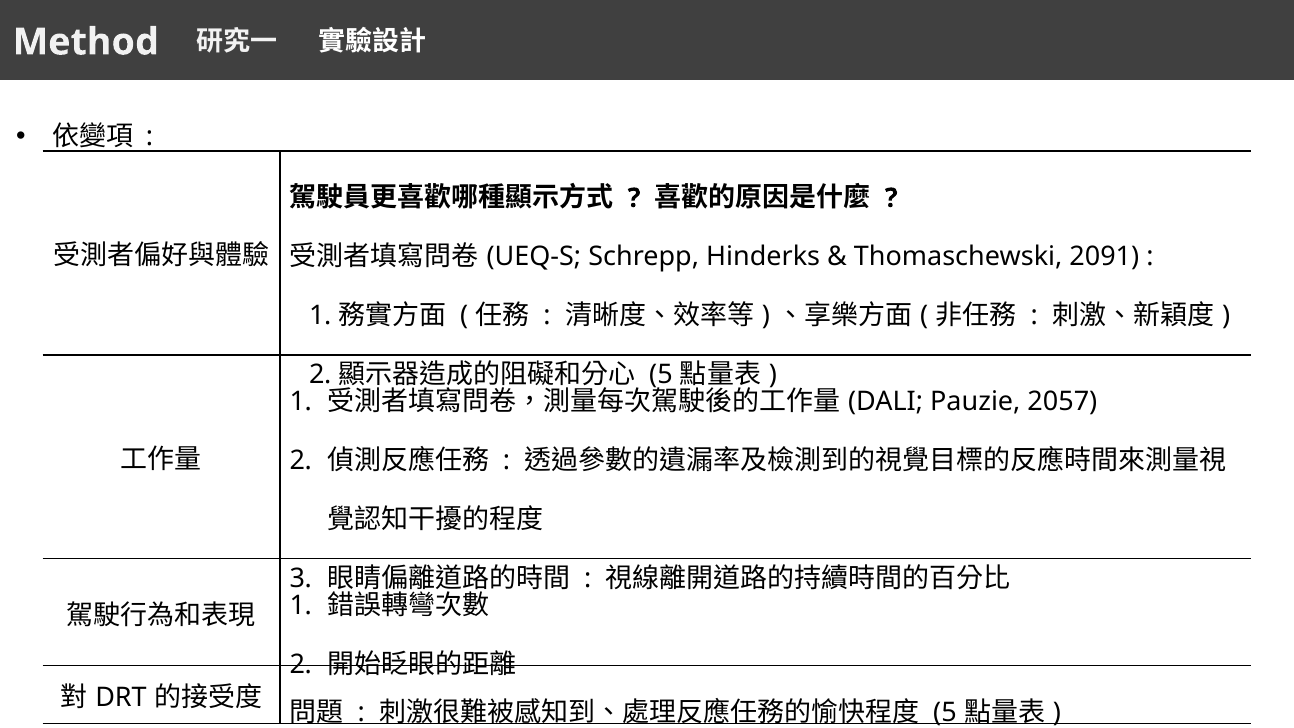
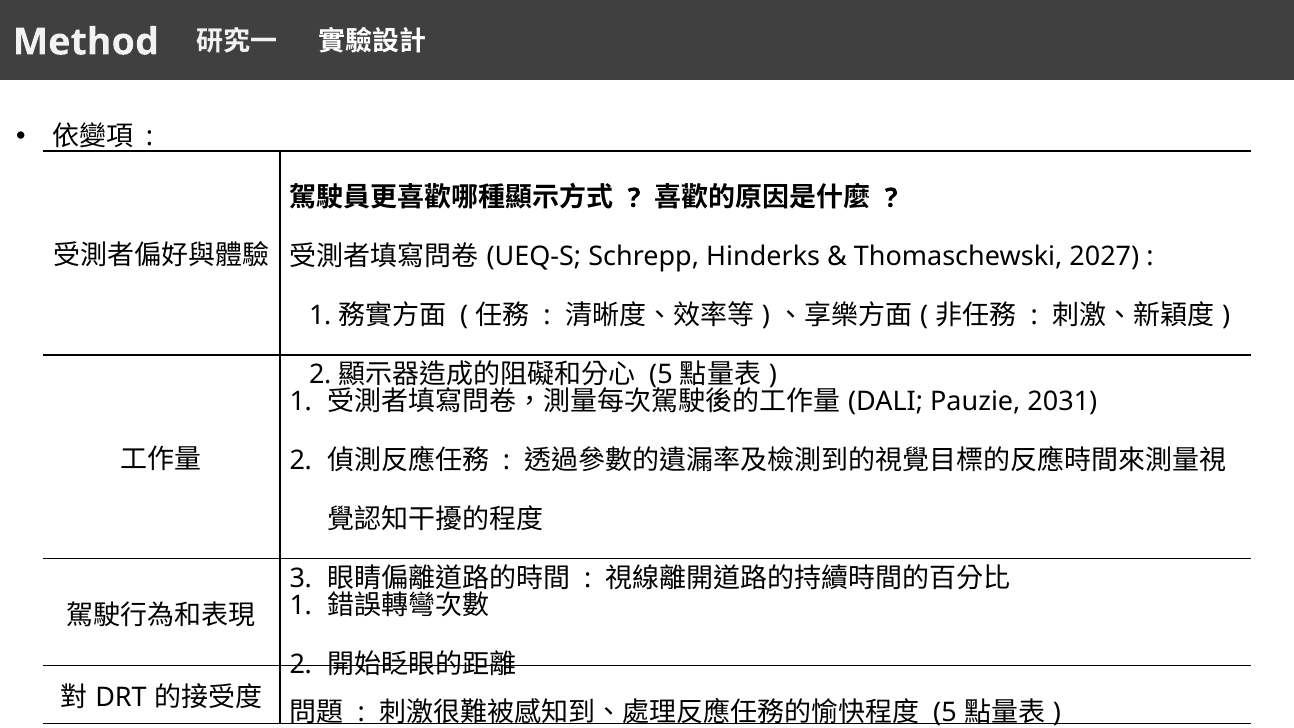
2091: 2091 -> 2027
2057: 2057 -> 2031
